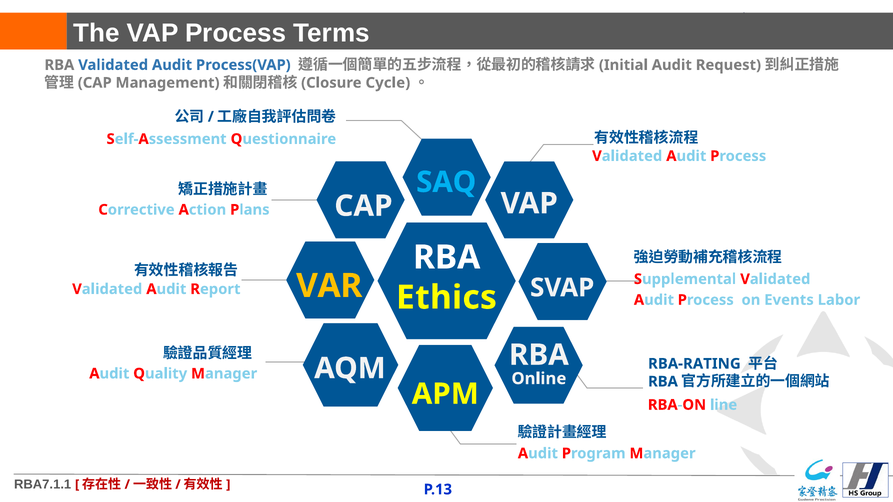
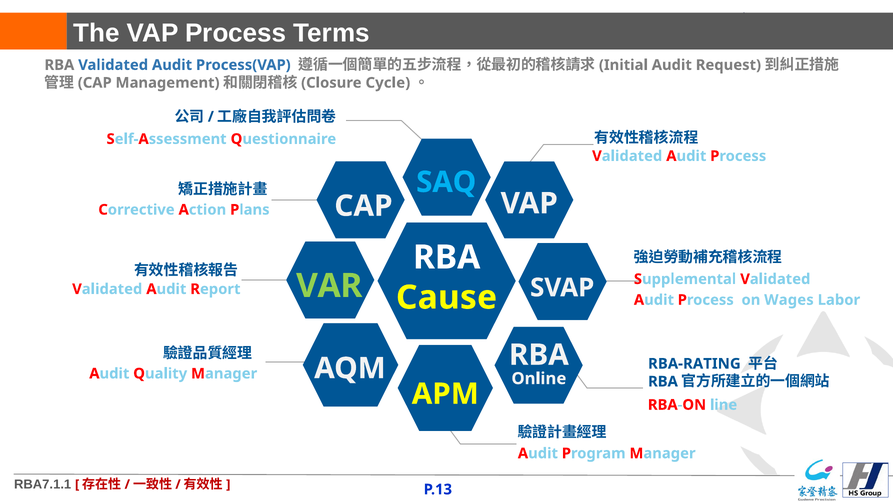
VAR colour: yellow -> light green
Ethics: Ethics -> Cause
Events: Events -> Wages
